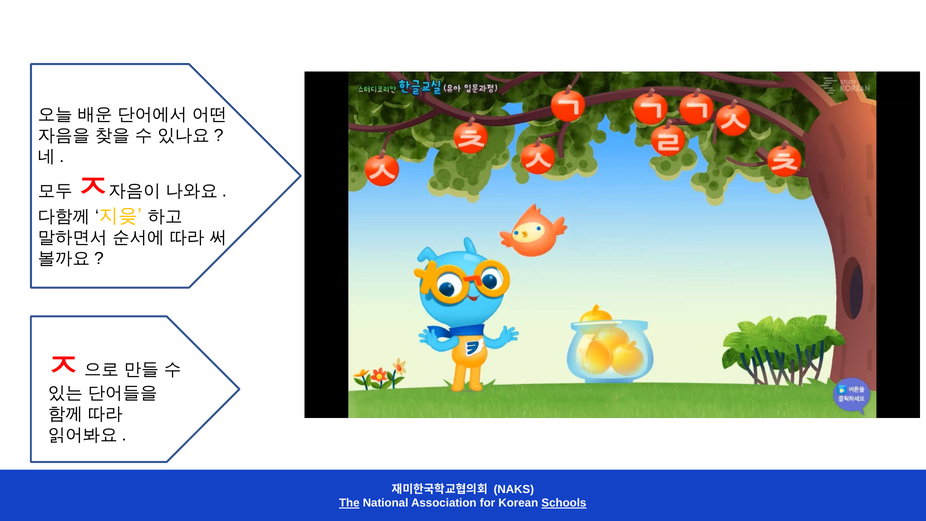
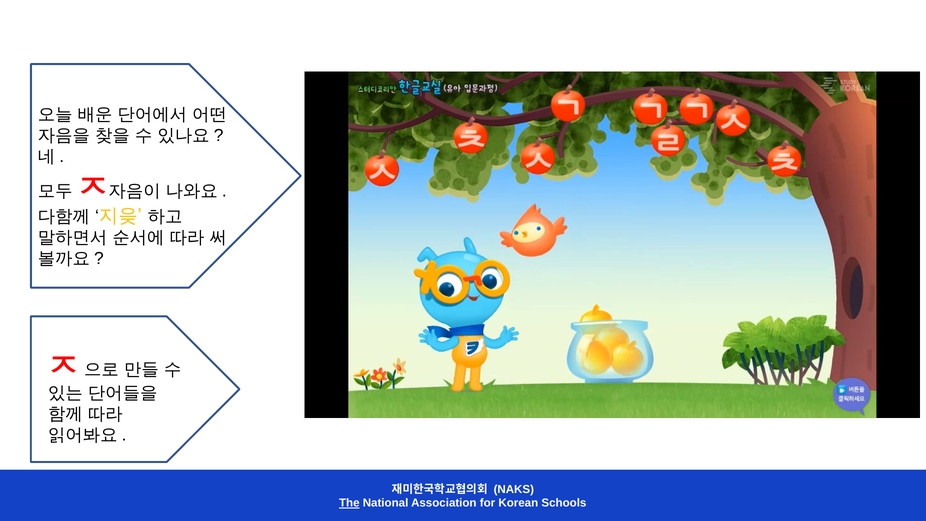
Schools underline: present -> none
